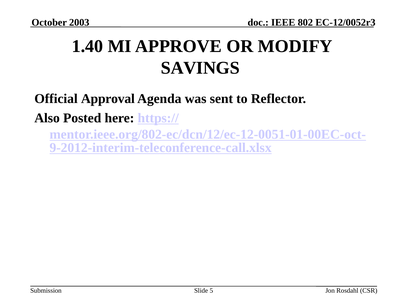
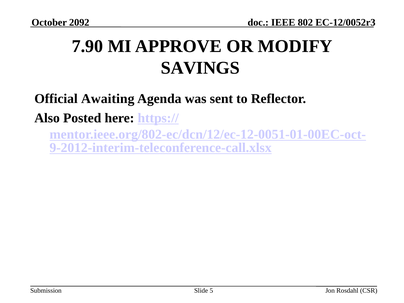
2003: 2003 -> 2092
1.40: 1.40 -> 7.90
Approval: Approval -> Awaiting
